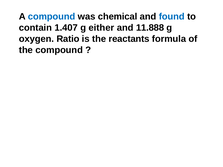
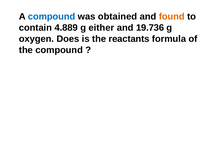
chemical: chemical -> obtained
found colour: blue -> orange
1.407: 1.407 -> 4.889
11.888: 11.888 -> 19.736
Ratio: Ratio -> Does
